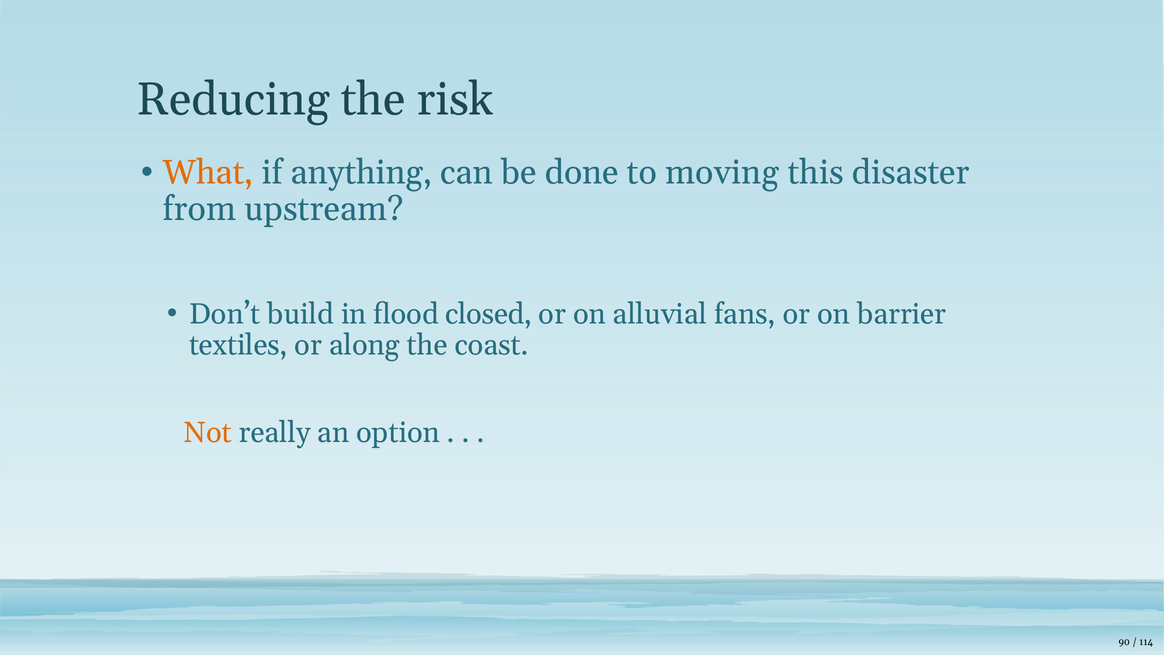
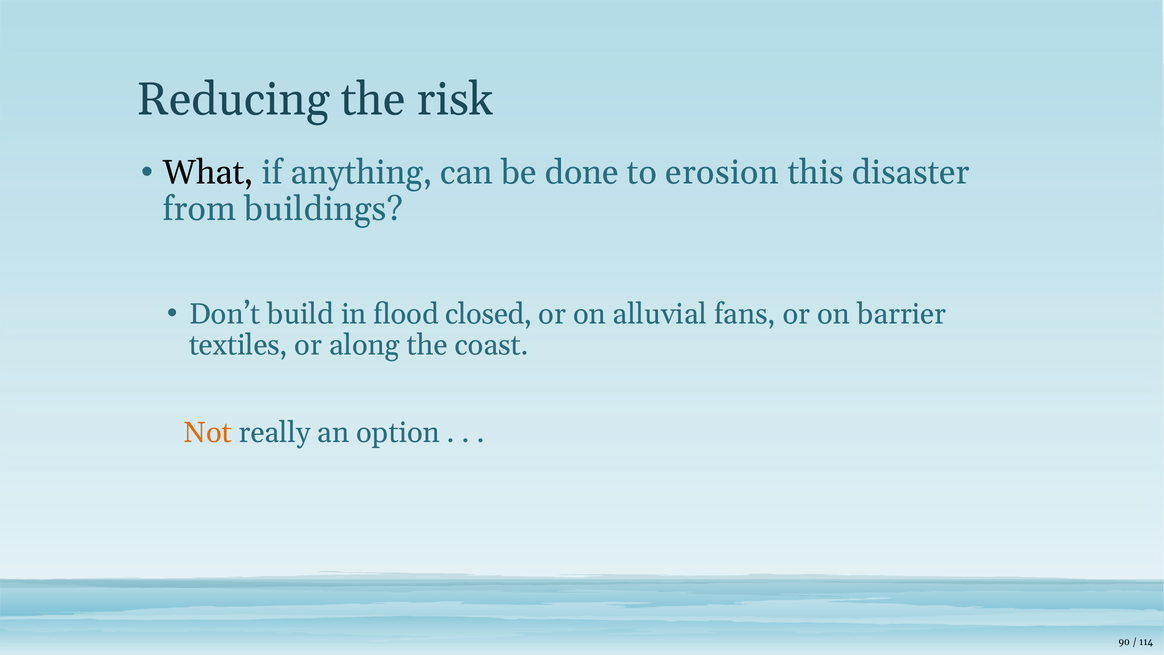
What colour: orange -> black
moving: moving -> erosion
upstream: upstream -> buildings
